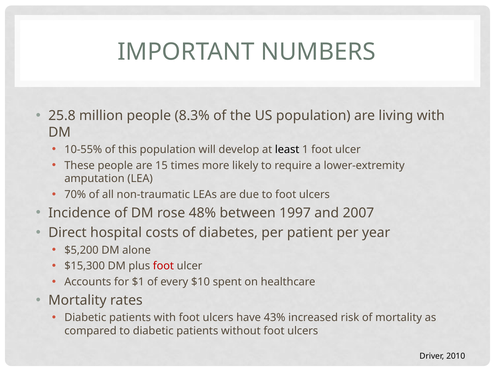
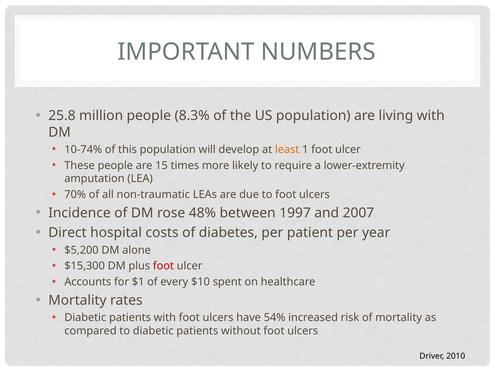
10-55%: 10-55% -> 10-74%
least colour: black -> orange
43%: 43% -> 54%
